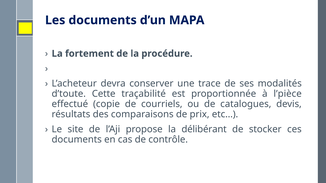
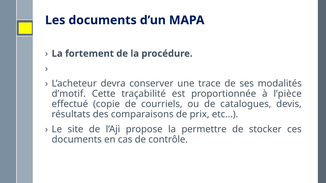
d’toute: d’toute -> d’motif
délibérant: délibérant -> permettre
